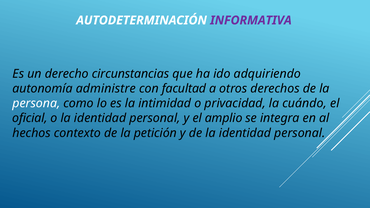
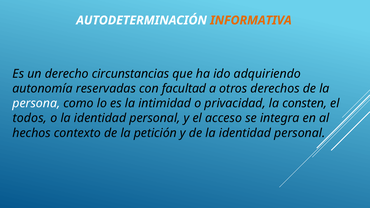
INFORMATIVA colour: purple -> orange
administre: administre -> reservadas
cuándo: cuándo -> consten
oficial: oficial -> todos
amplio: amplio -> acceso
